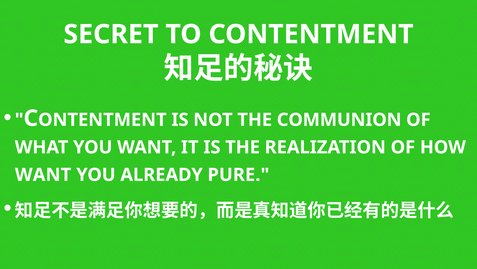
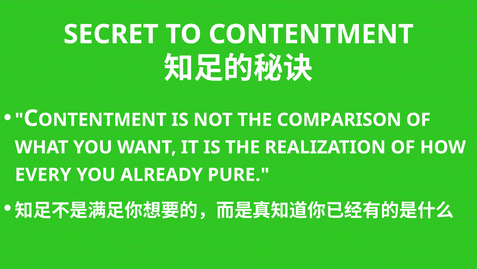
COMMUNION: COMMUNION -> COMPARISON
WANT at (43, 174): WANT -> EVERY
